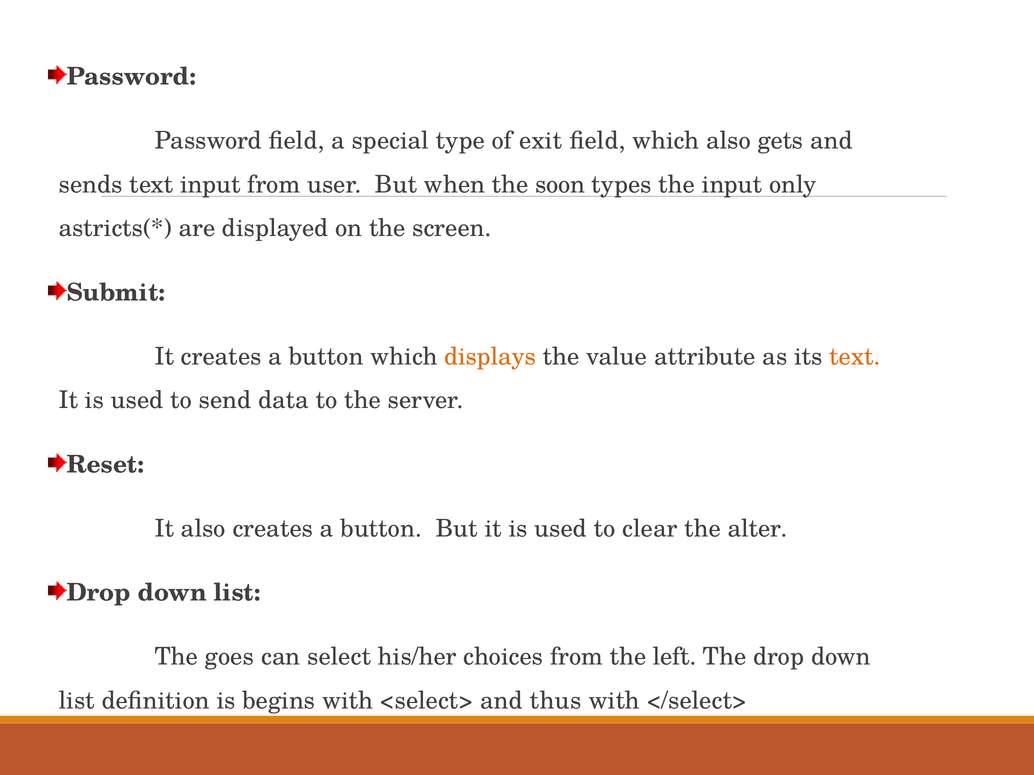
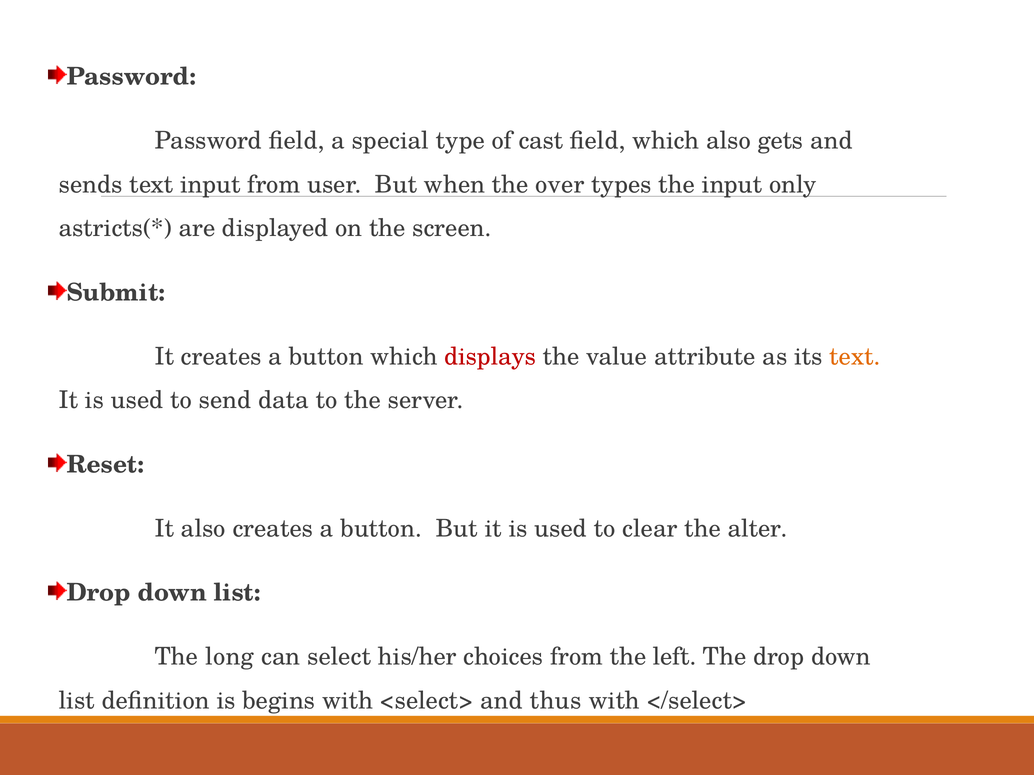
exit: exit -> cast
soon: soon -> over
displays colour: orange -> red
goes: goes -> long
